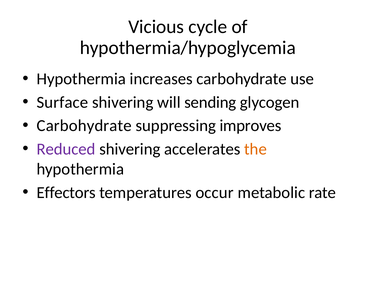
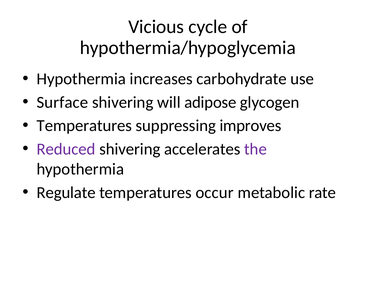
sending: sending -> adipose
Carbohydrate at (84, 126): Carbohydrate -> Temperatures
the colour: orange -> purple
Effectors: Effectors -> Regulate
